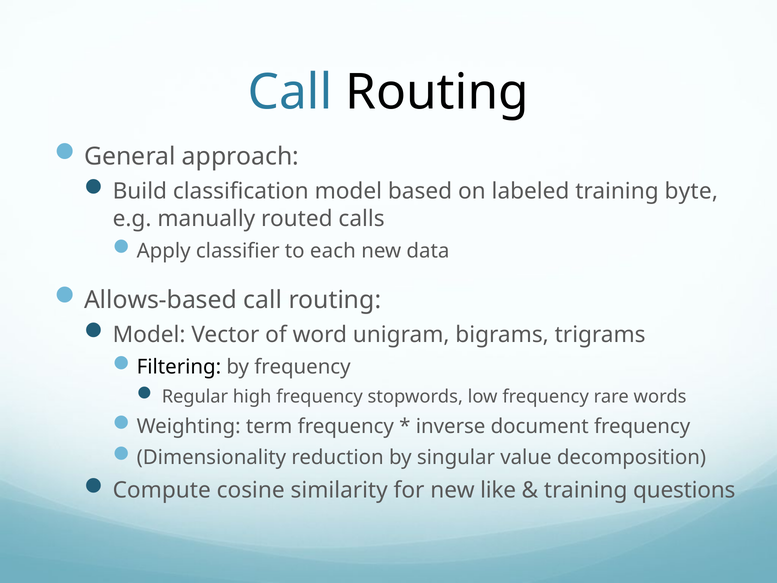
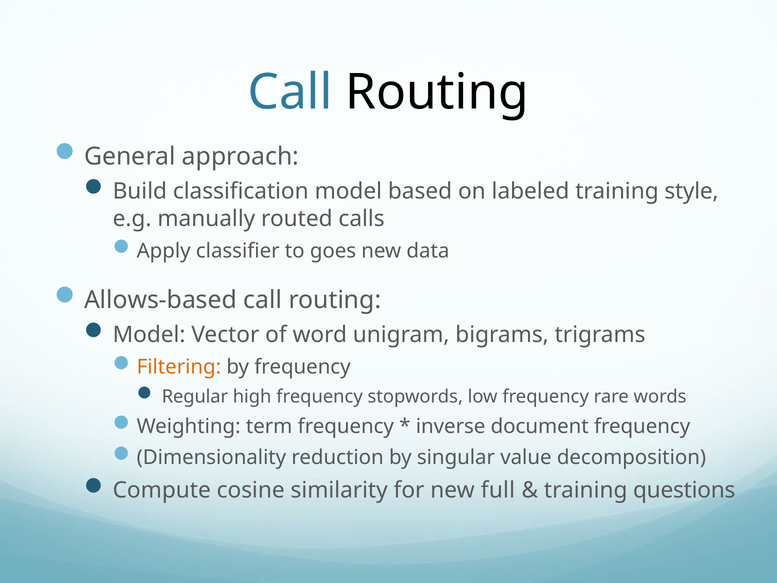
byte: byte -> style
each: each -> goes
Filtering colour: black -> orange
like: like -> full
